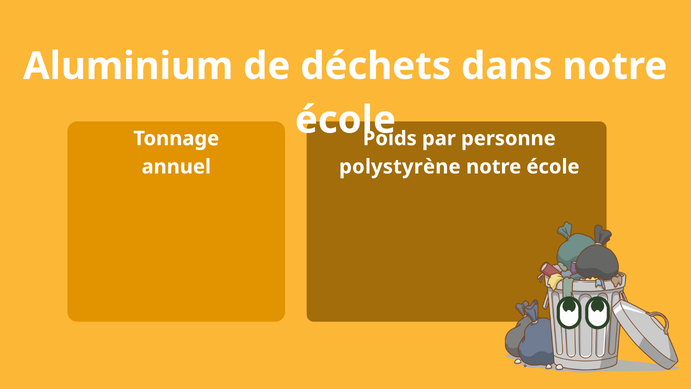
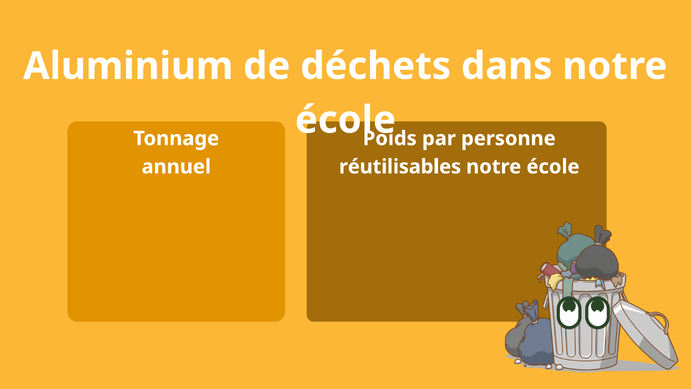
polystyrène: polystyrène -> réutilisables
